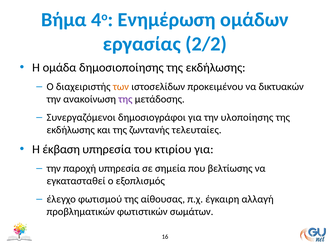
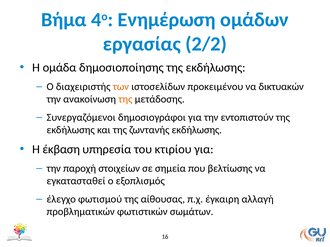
της at (125, 99) colour: purple -> orange
υλοποίησης: υλοποίησης -> εντοπιστούν
ζωντανής τελευταίες: τελευταίες -> εκδήλωσης
παροχή υπηρεσία: υπηρεσία -> στοιχείων
